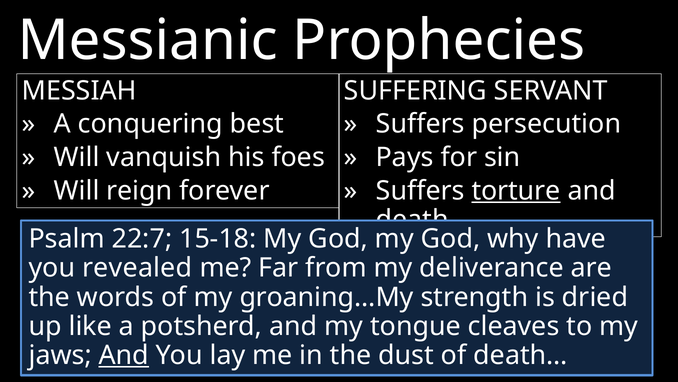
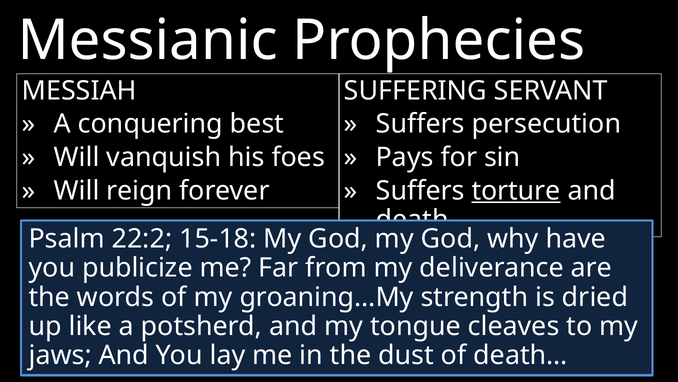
22:7: 22:7 -> 22:2
revealed: revealed -> publicize
And at (124, 355) underline: present -> none
